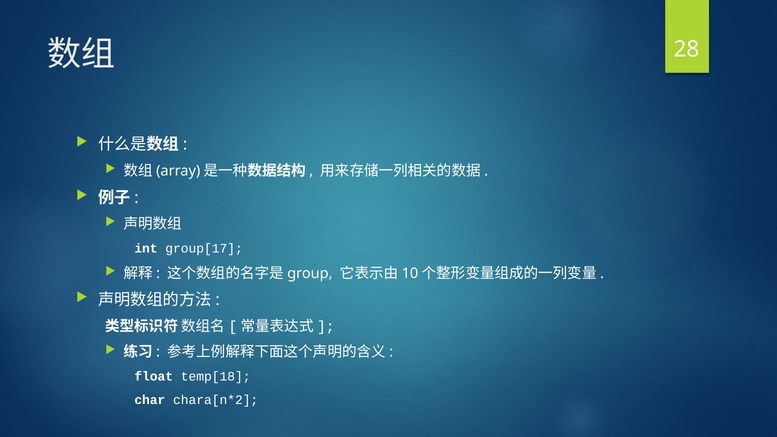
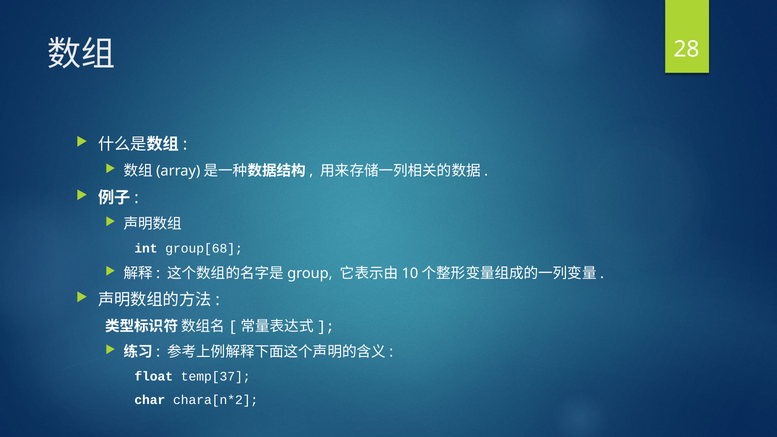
group[17: group[17 -> group[68
temp[18: temp[18 -> temp[37
